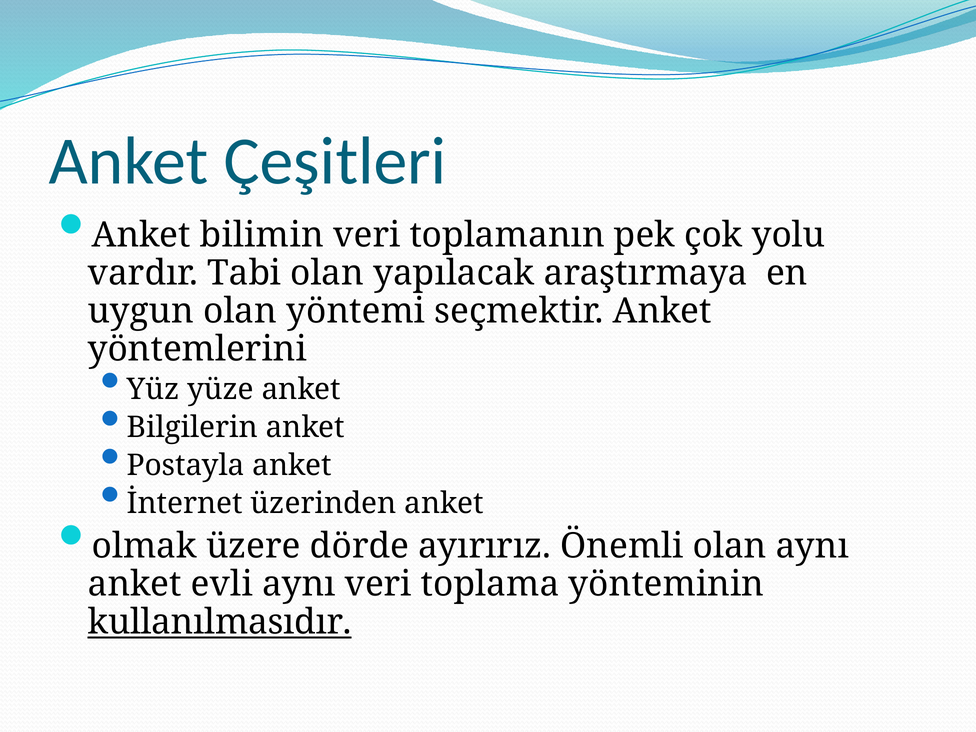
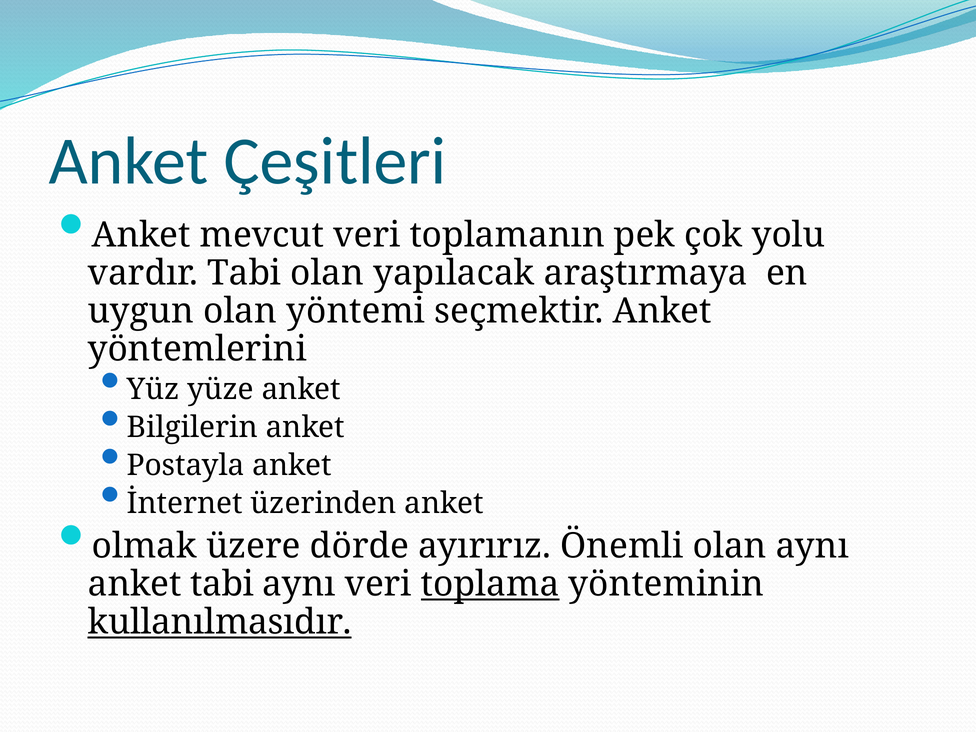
bilimin: bilimin -> mevcut
anket evli: evli -> tabi
toplama underline: none -> present
